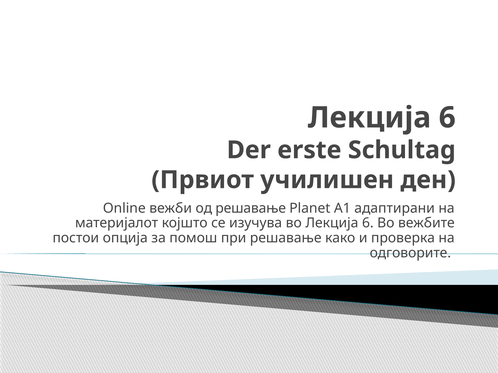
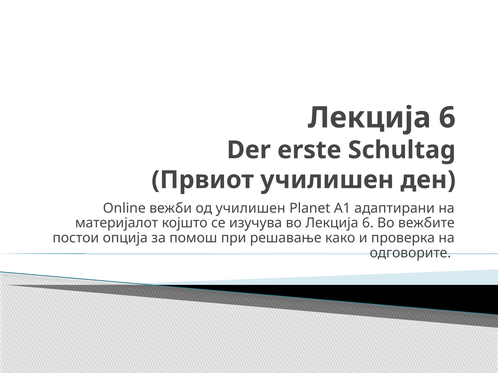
од решавање: решавање -> училишен
